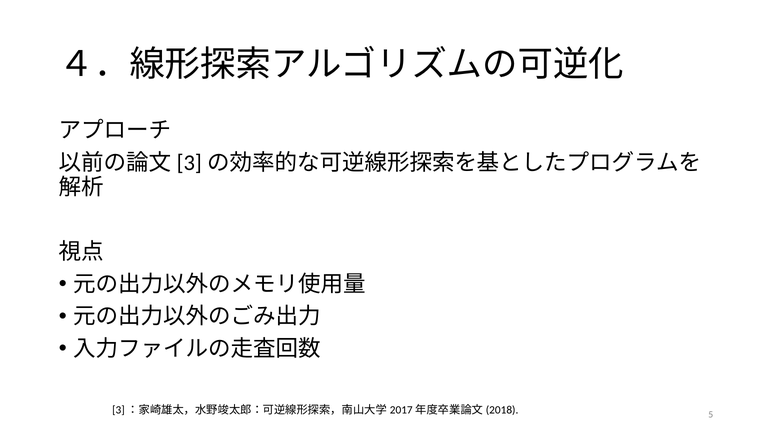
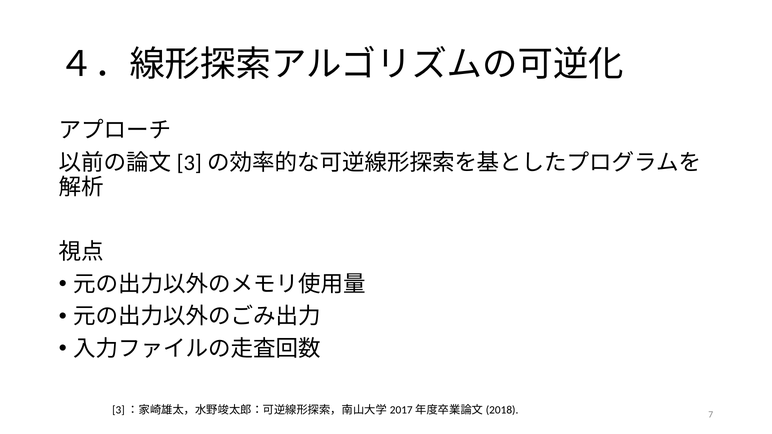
5: 5 -> 7
